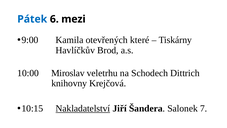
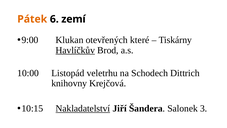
Pátek colour: blue -> orange
mezi: mezi -> zemí
Kamila: Kamila -> Klukan
Havlíčkův underline: none -> present
Miroslav: Miroslav -> Listopád
7: 7 -> 3
